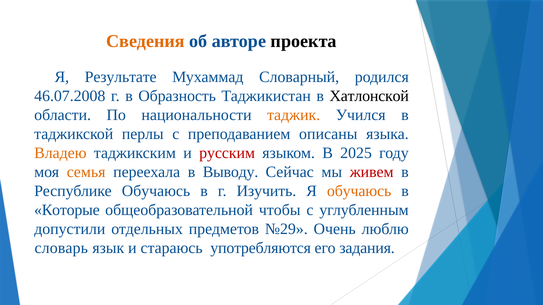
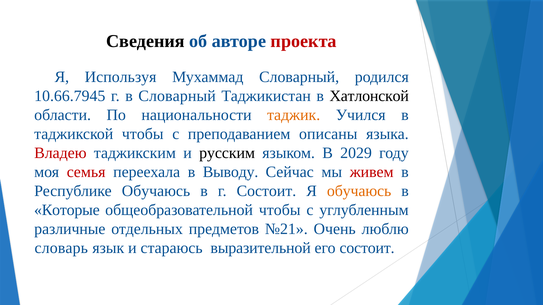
Сведения colour: orange -> black
проекта colour: black -> red
Результате: Результате -> Используя
46.07.2008: 46.07.2008 -> 10.66.7945
в Образность: Образность -> Словарный
таджикской перлы: перлы -> чтобы
Владею colour: orange -> red
русским colour: red -> black
2025: 2025 -> 2029
семья colour: orange -> red
г Изучить: Изучить -> Состоит
допустили: допустили -> различные
№29: №29 -> №21
употребляются: употребляются -> выразительной
его задания: задания -> состоит
